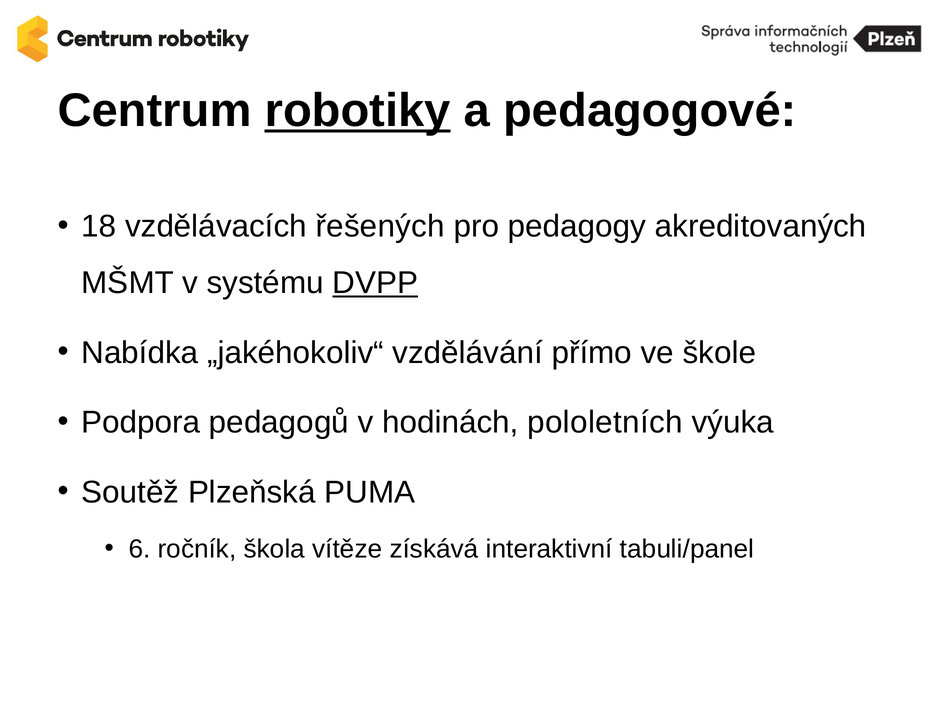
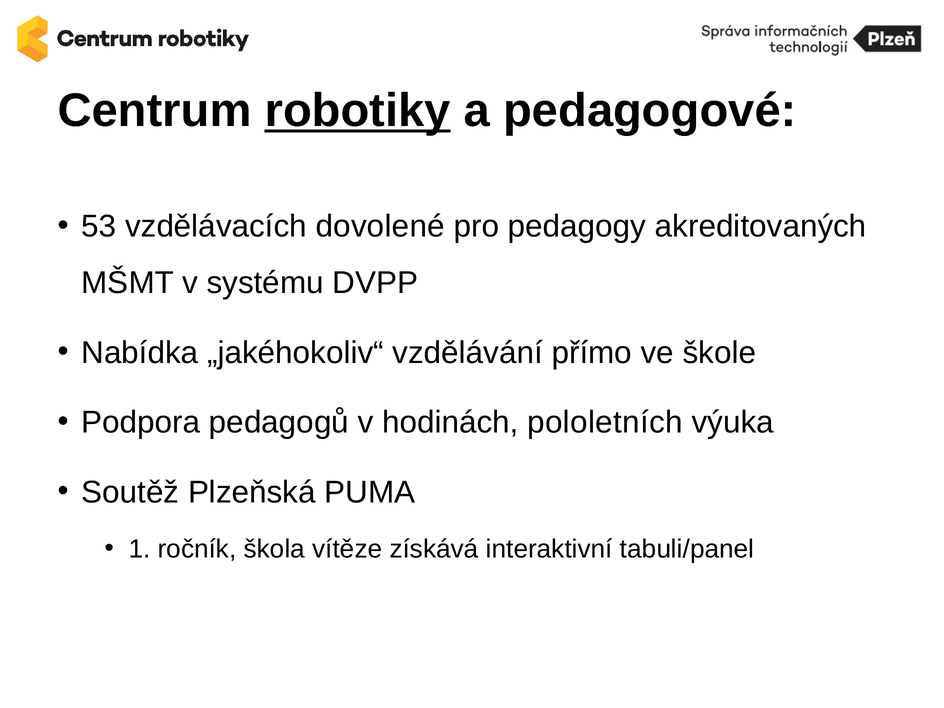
18: 18 -> 53
řešených: řešených -> dovolené
DVPP underline: present -> none
6: 6 -> 1
